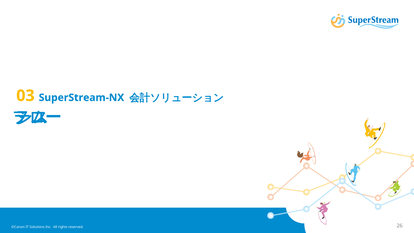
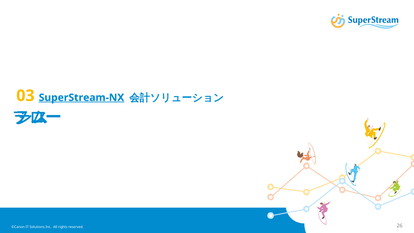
SuperStream-NX underline: none -> present
